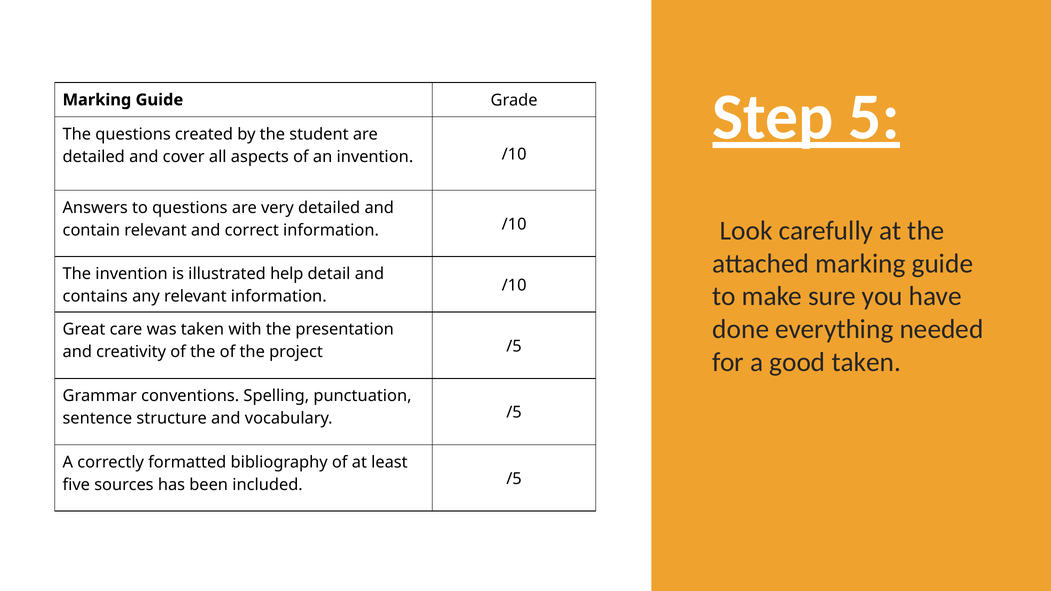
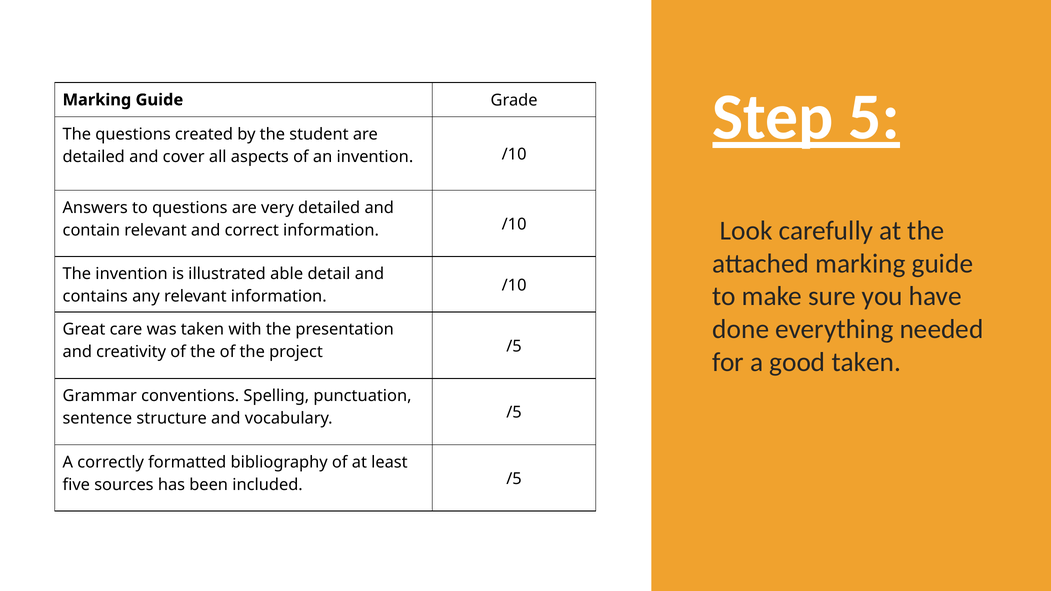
help: help -> able
